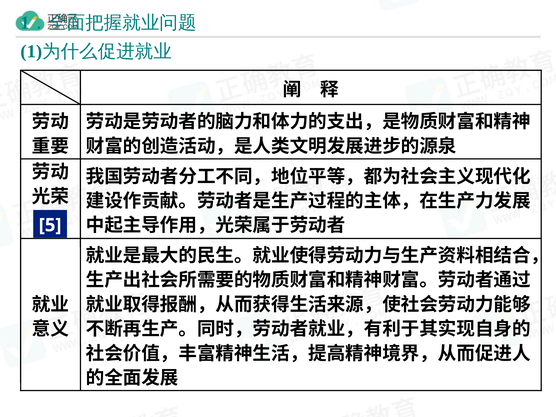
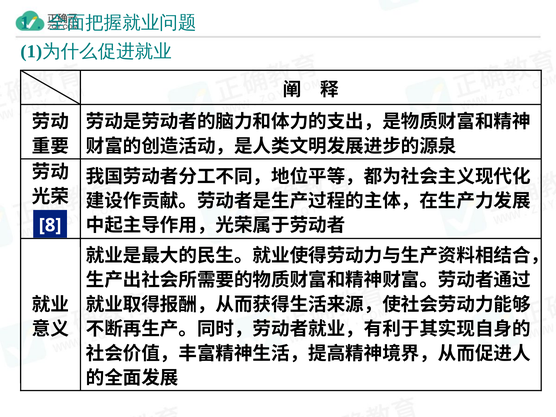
5: 5 -> 8
